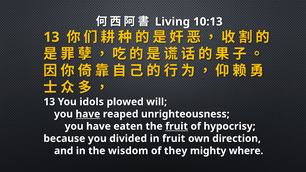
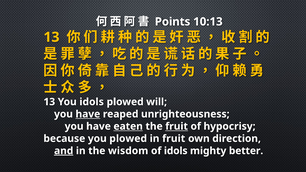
Living: Living -> Points
eaten underline: none -> present
you divided: divided -> plowed
and underline: none -> present
of they: they -> idols
where: where -> better
